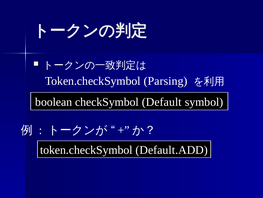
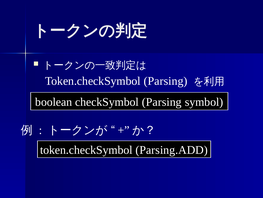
checkSymbol Default: Default -> Parsing
Default.ADD: Default.ADD -> Parsing.ADD
